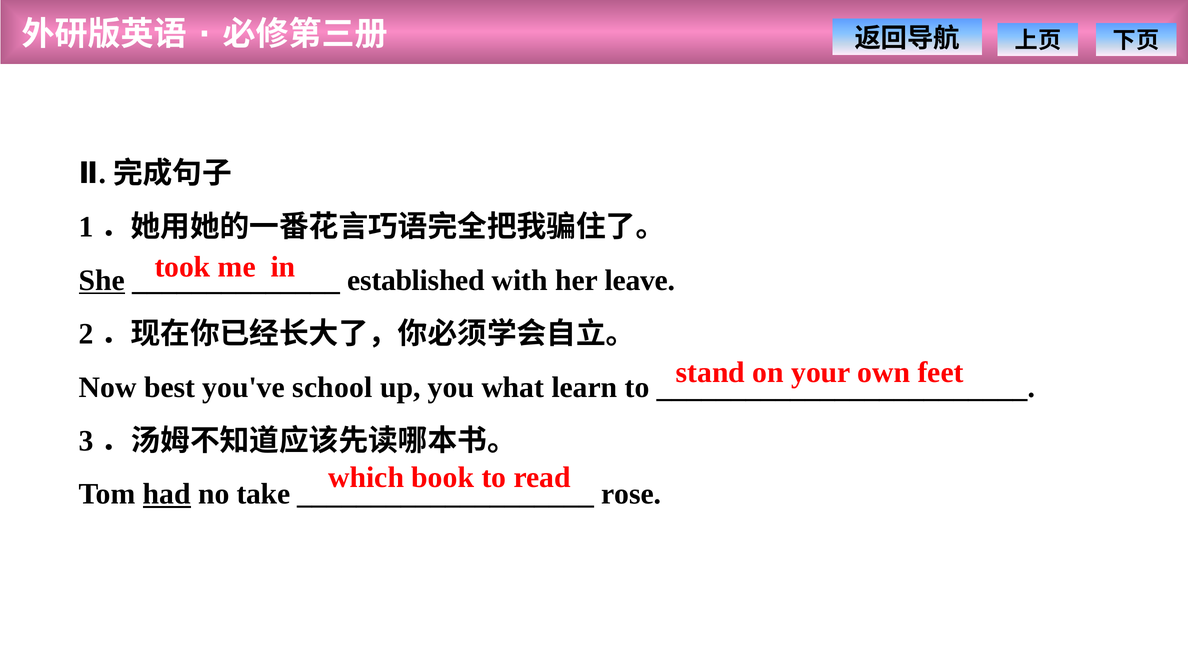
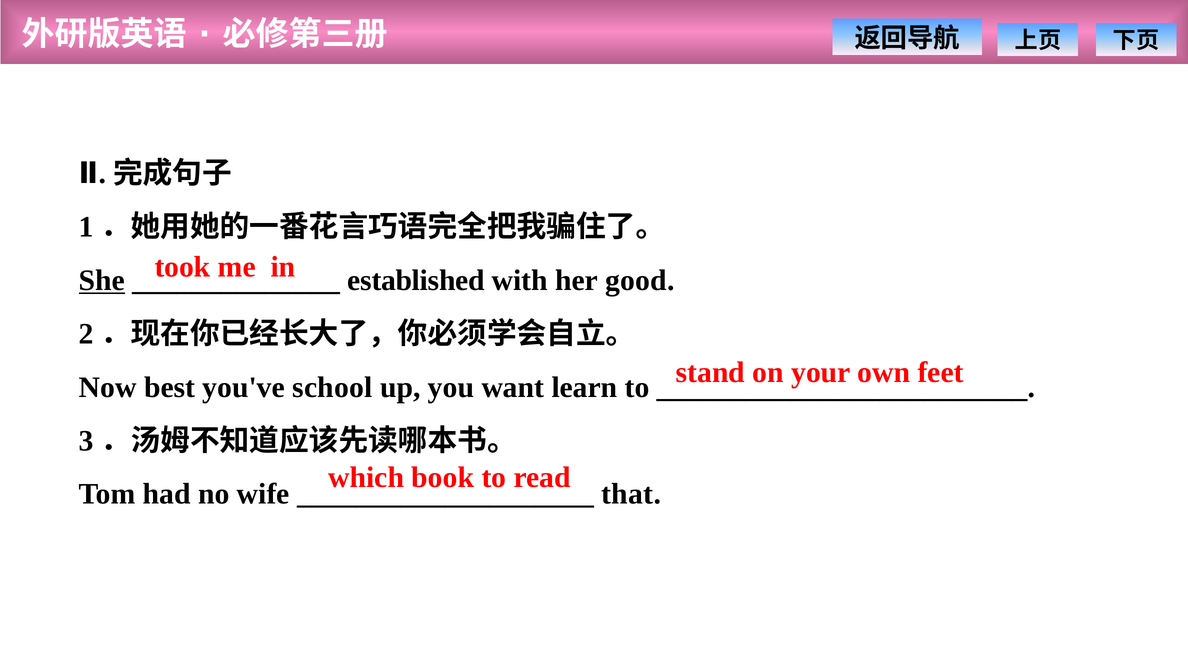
leave: leave -> good
what: what -> want
had underline: present -> none
take: take -> wife
rose: rose -> that
